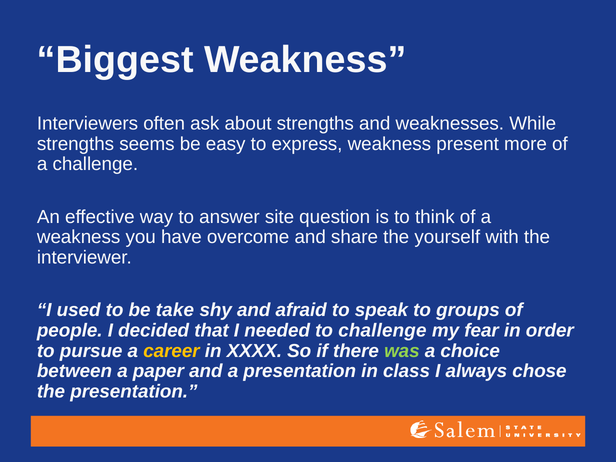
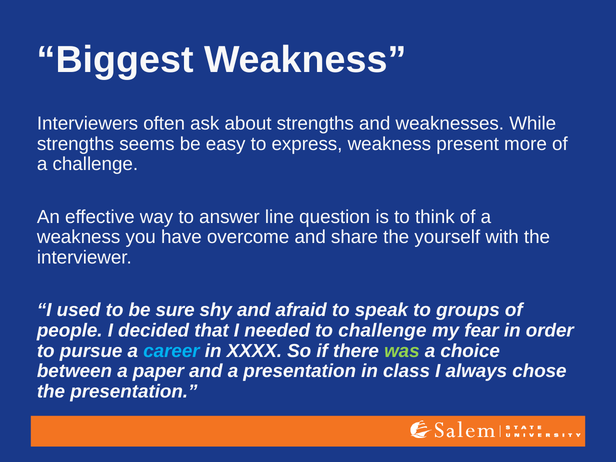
site: site -> line
take: take -> sure
career colour: yellow -> light blue
